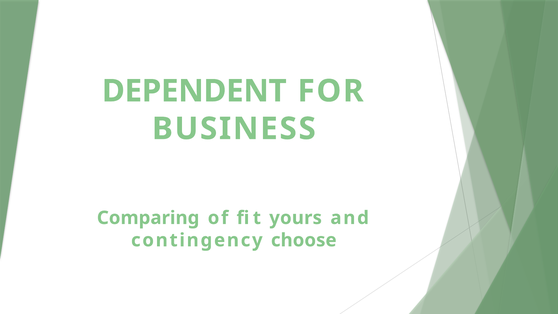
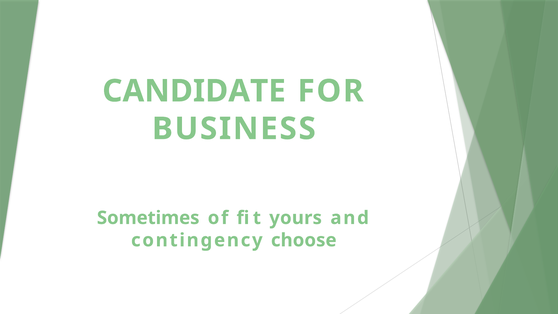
DEPENDENT: DEPENDENT -> CANDIDATE
Comparing: Comparing -> Sometimes
